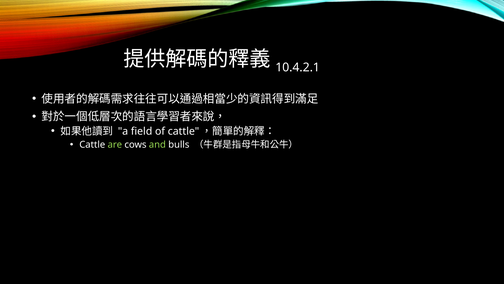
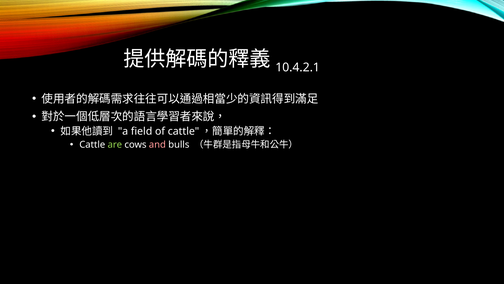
and colour: light green -> pink
